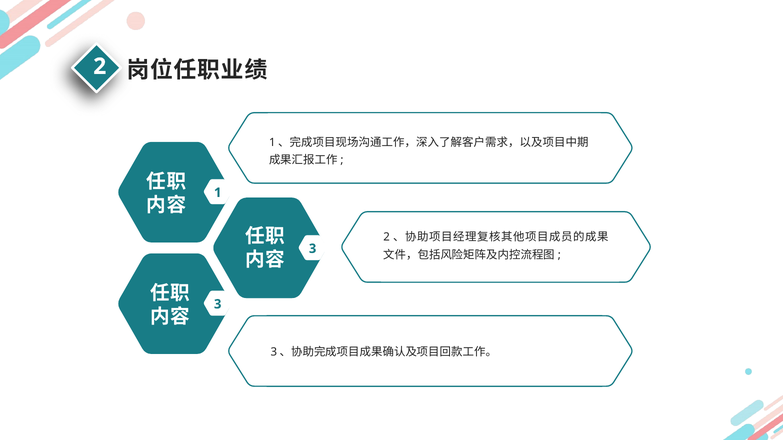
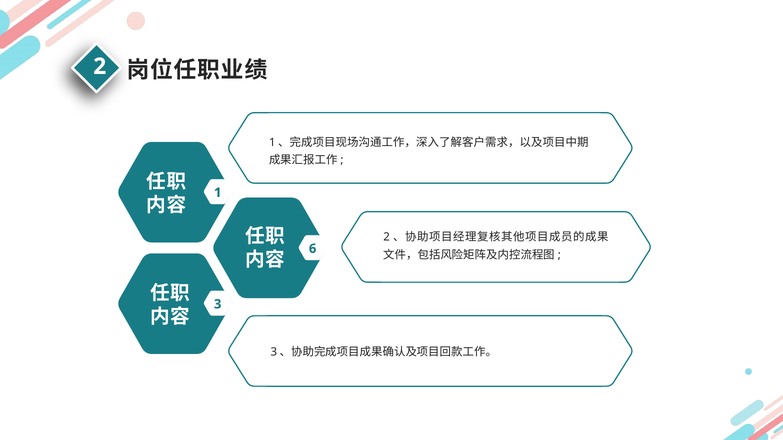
3 at (313, 249): 3 -> 6
